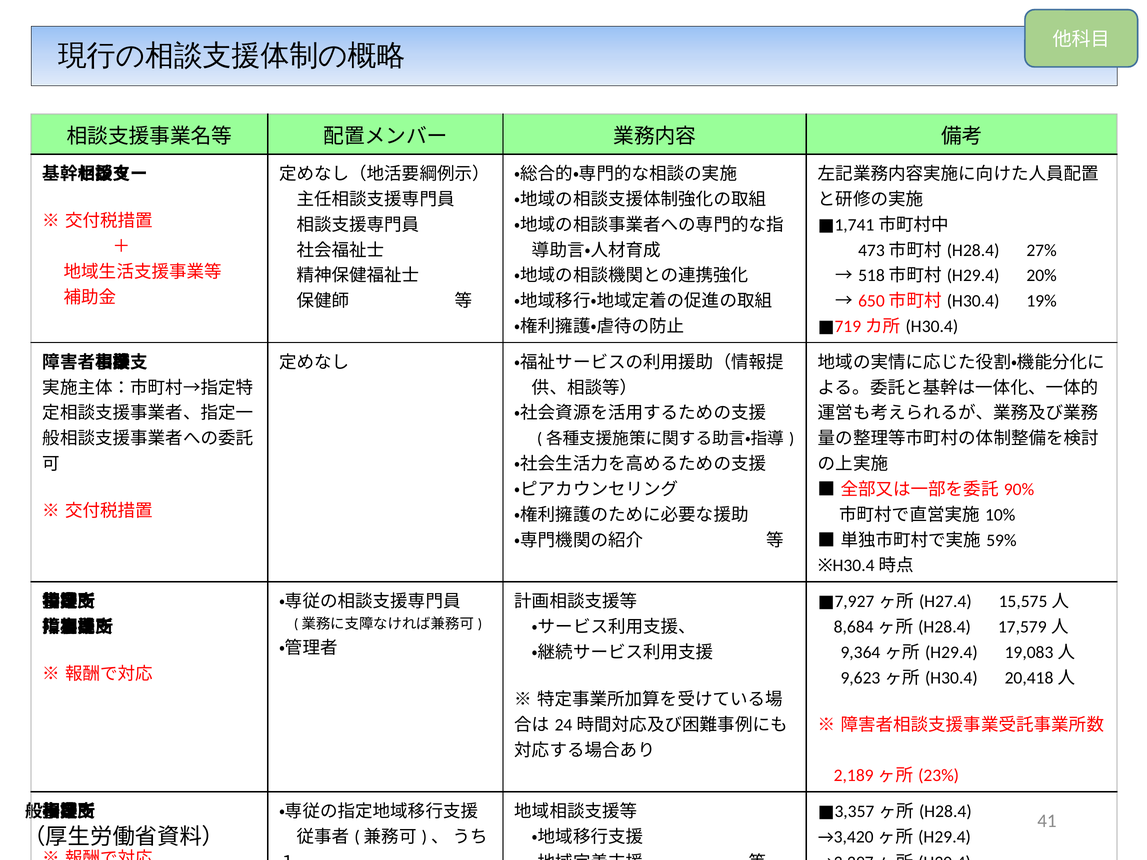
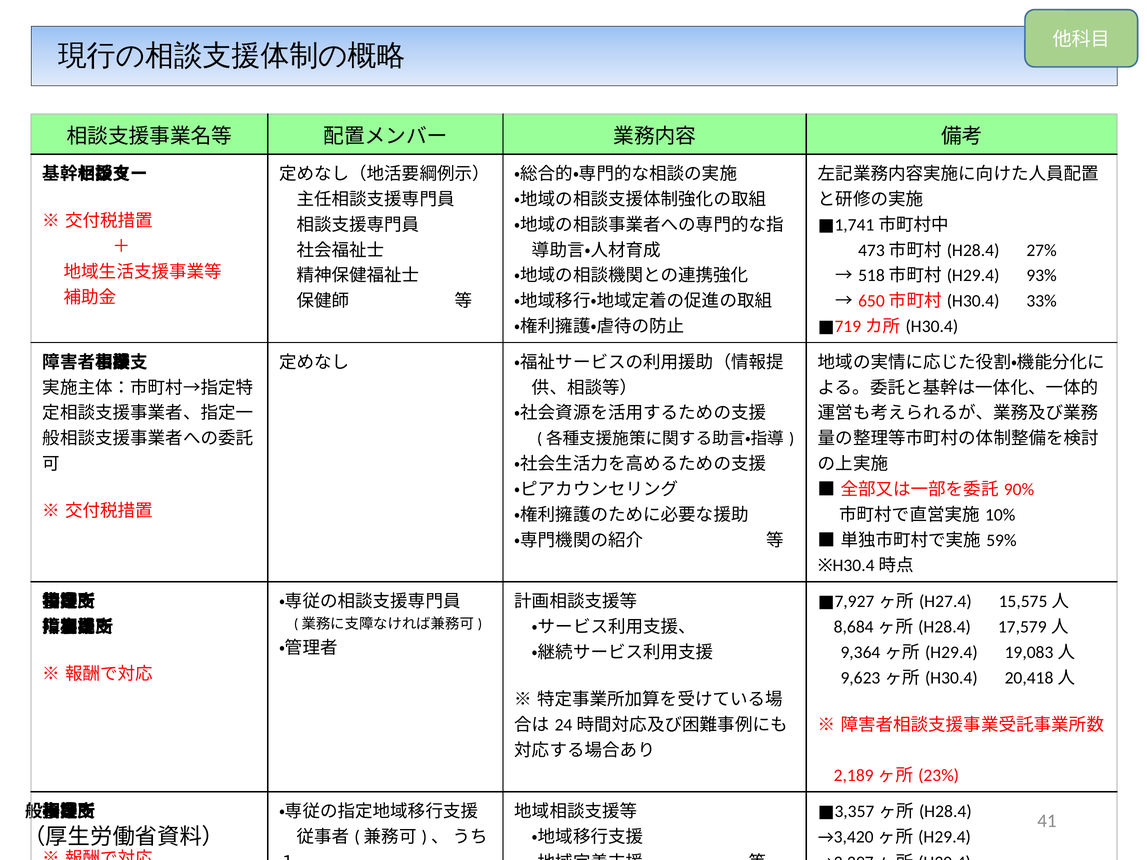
20%: 20% -> 93%
19%: 19% -> 33%
